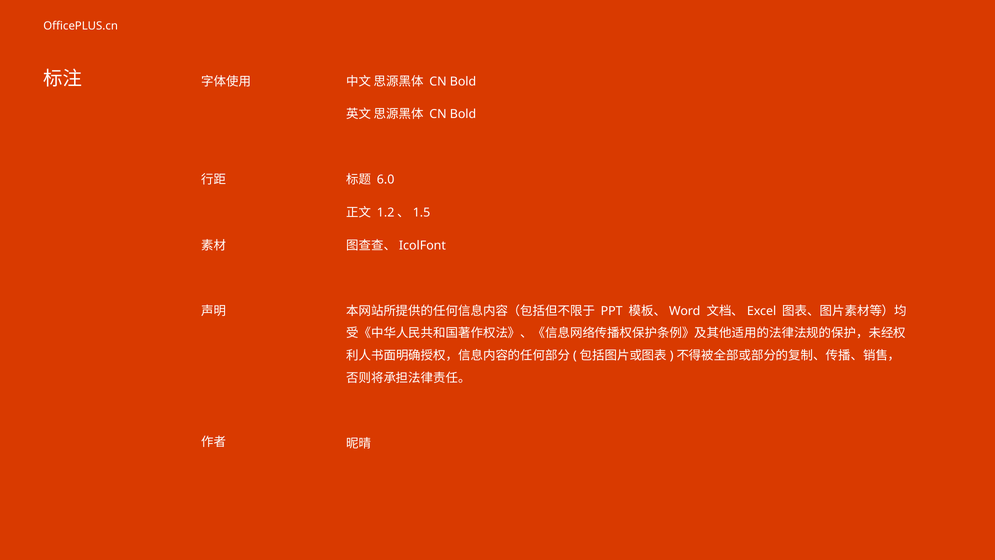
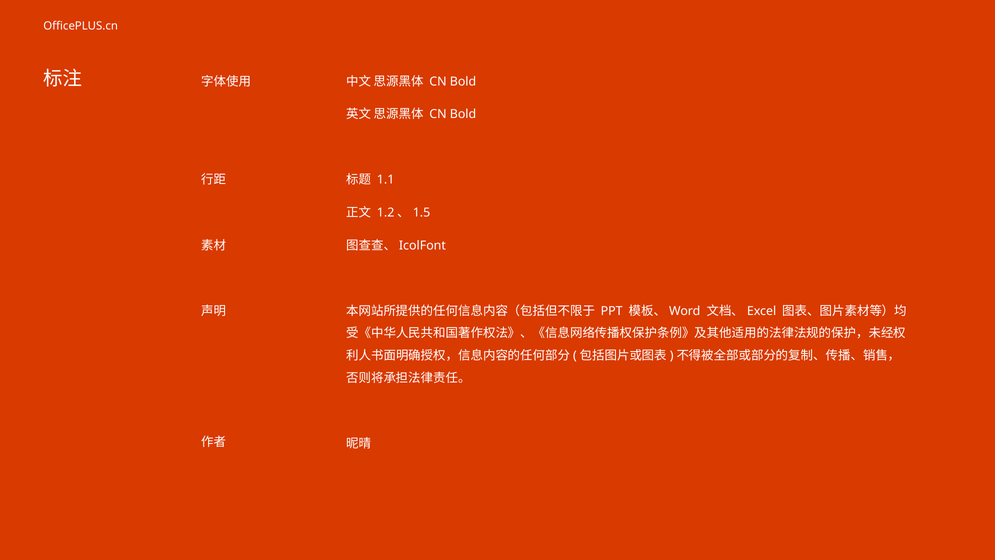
6.0: 6.0 -> 1.1
